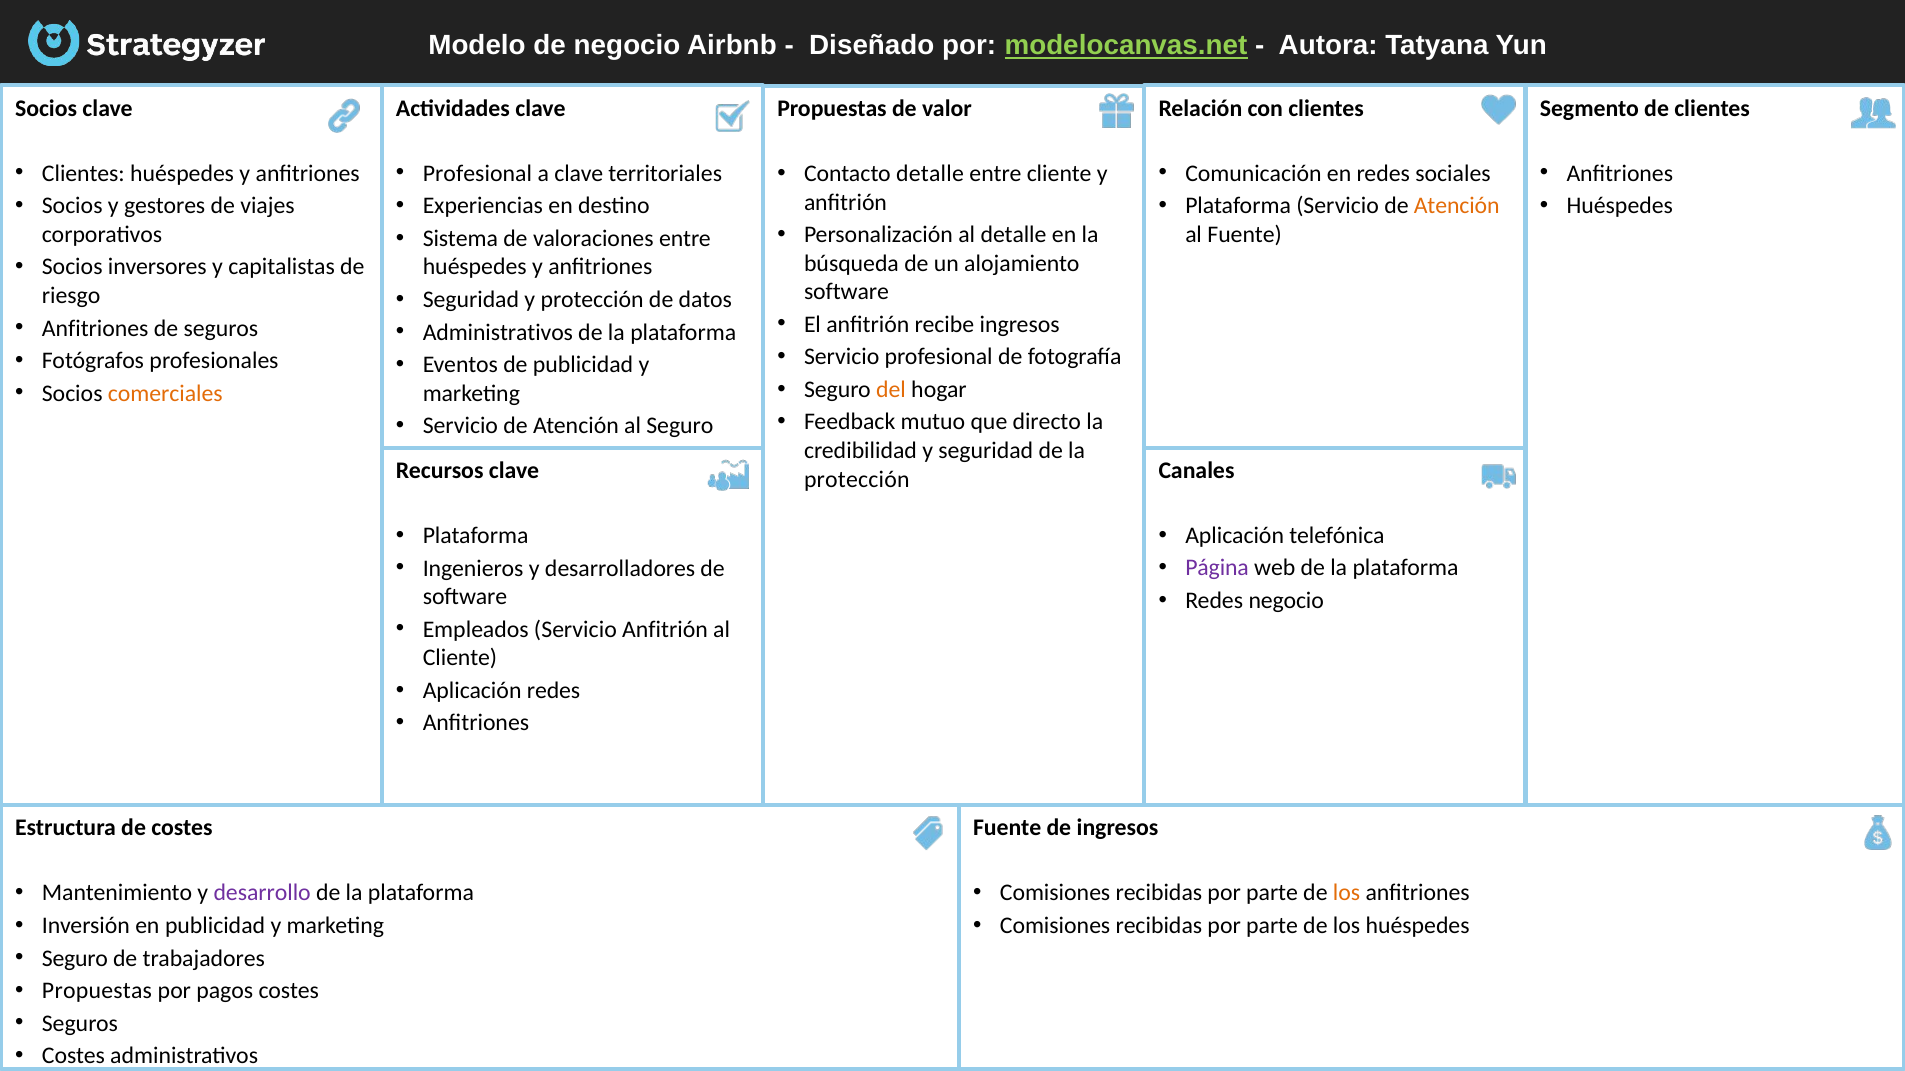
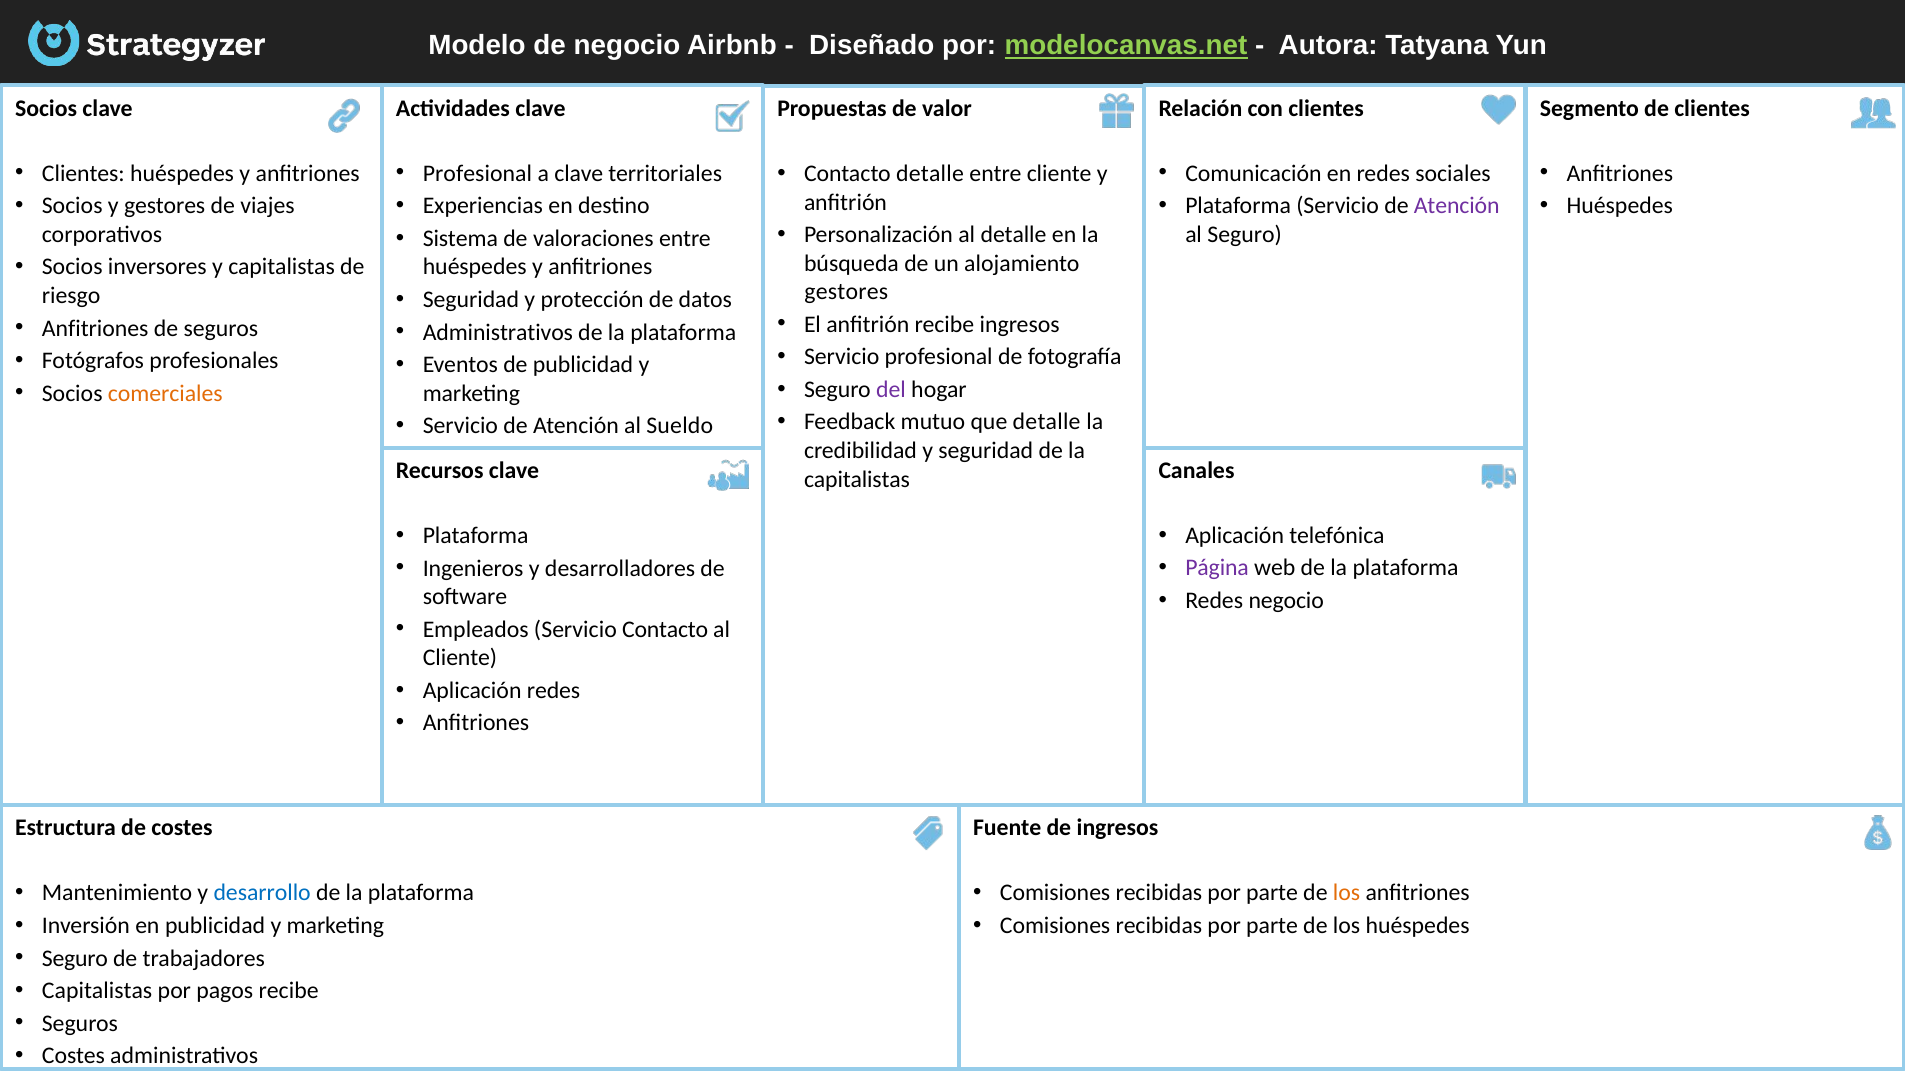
Atención at (1457, 206) colour: orange -> purple
al Fuente: Fuente -> Seguro
software at (846, 292): software -> gestores
del colour: orange -> purple
que directo: directo -> detalle
al Seguro: Seguro -> Sueldo
protección at (857, 479): protección -> capitalistas
Servicio Anfitrión: Anfitrión -> Contacto
desarrollo colour: purple -> blue
Propuestas at (97, 991): Propuestas -> Capitalistas
pagos costes: costes -> recibe
